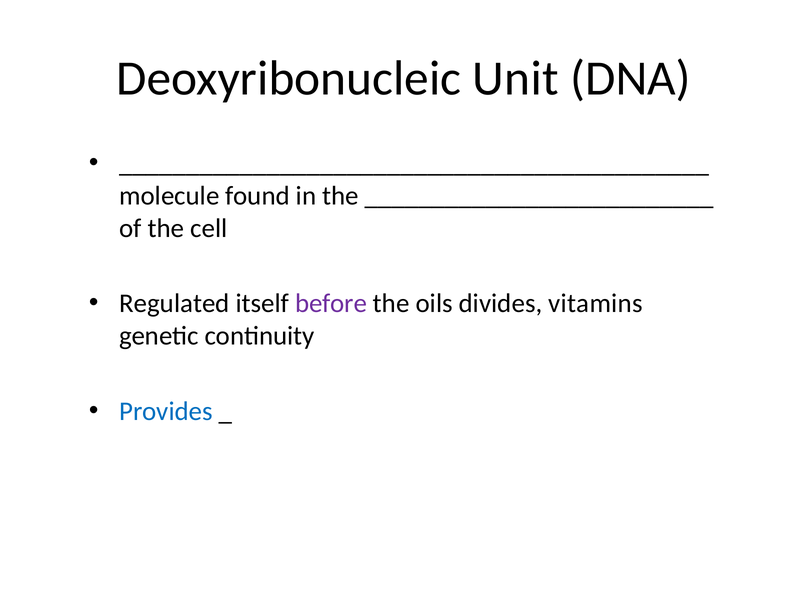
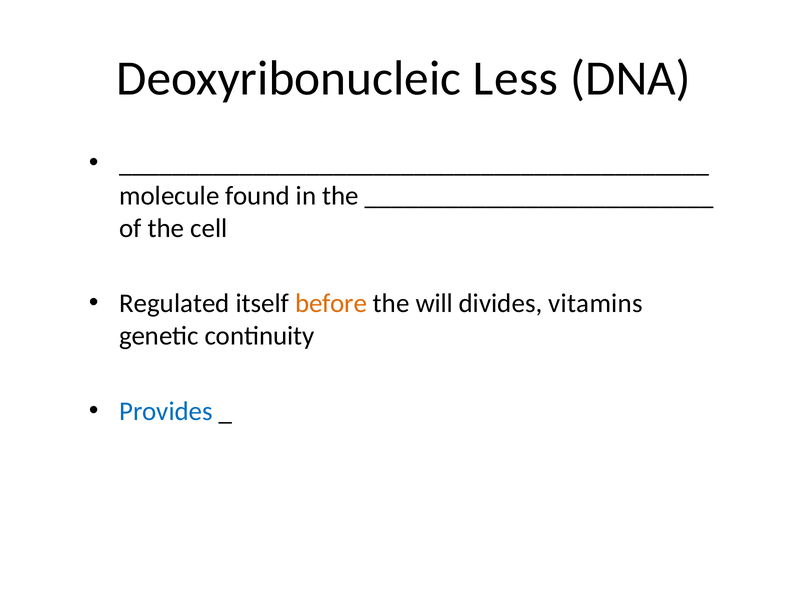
Unit: Unit -> Less
before colour: purple -> orange
oils: oils -> will
